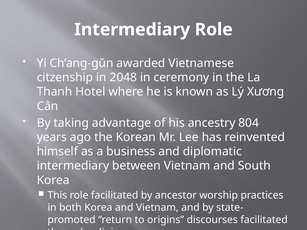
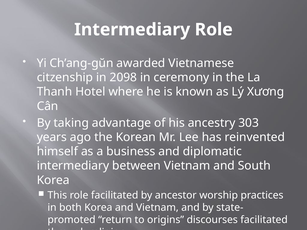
2048: 2048 -> 2098
804: 804 -> 303
